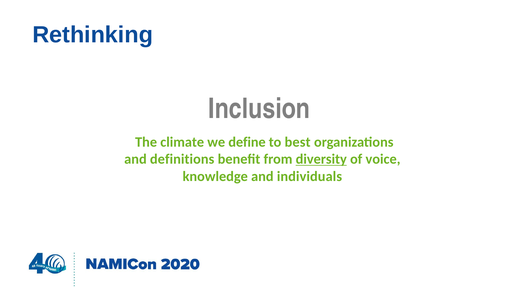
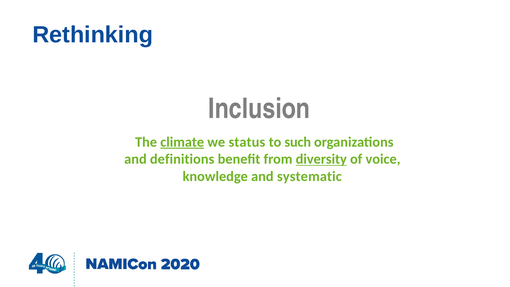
climate underline: none -> present
define: define -> status
best: best -> such
individuals: individuals -> systematic
